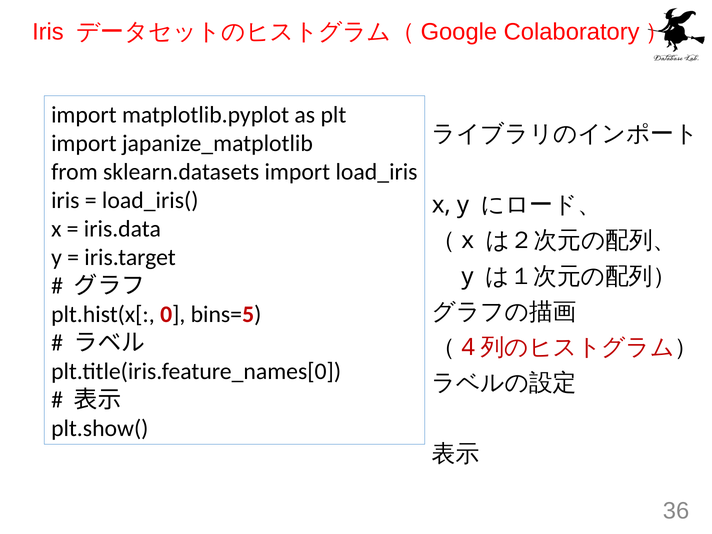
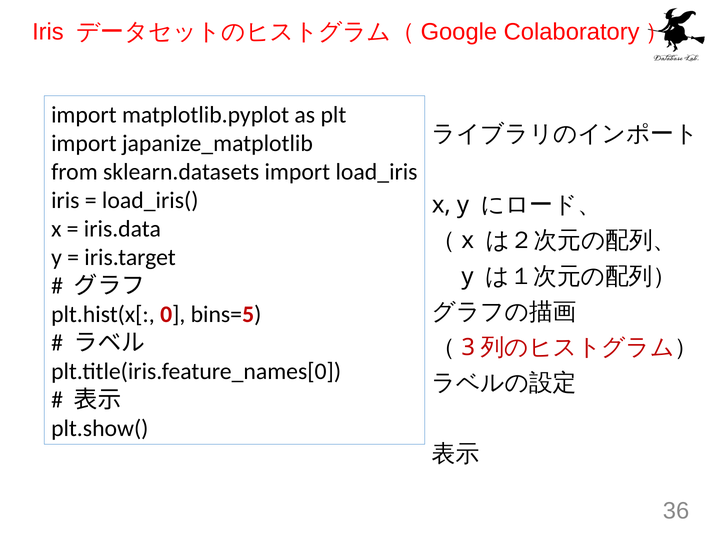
4: 4 -> 3
